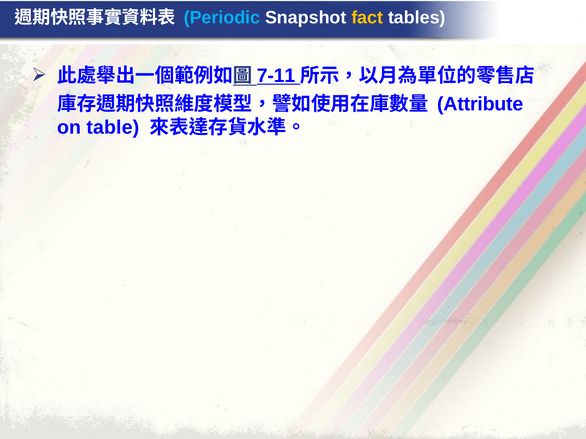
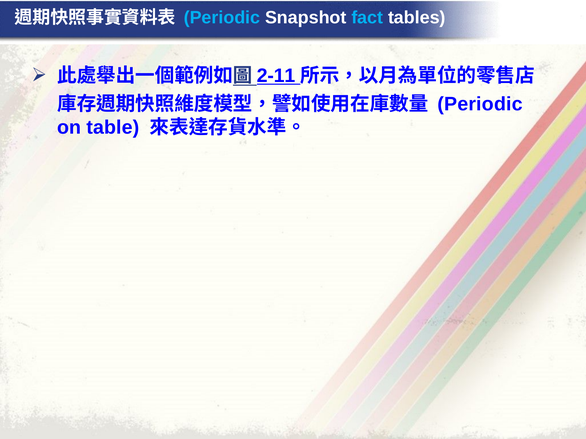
fact colour: yellow -> light blue
7-11: 7-11 -> 2-11
Attribute at (480, 104): Attribute -> Periodic
